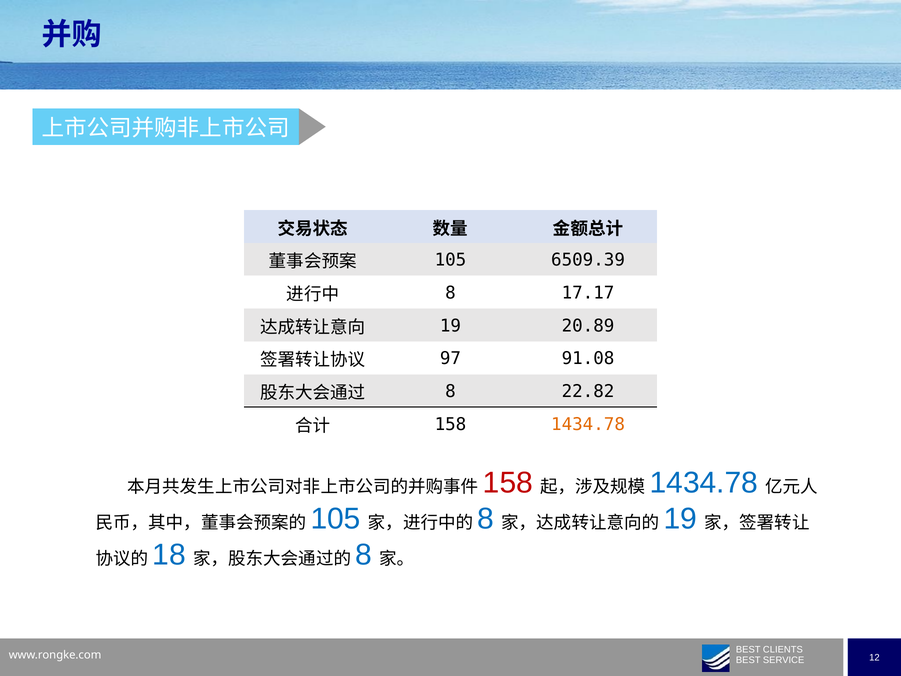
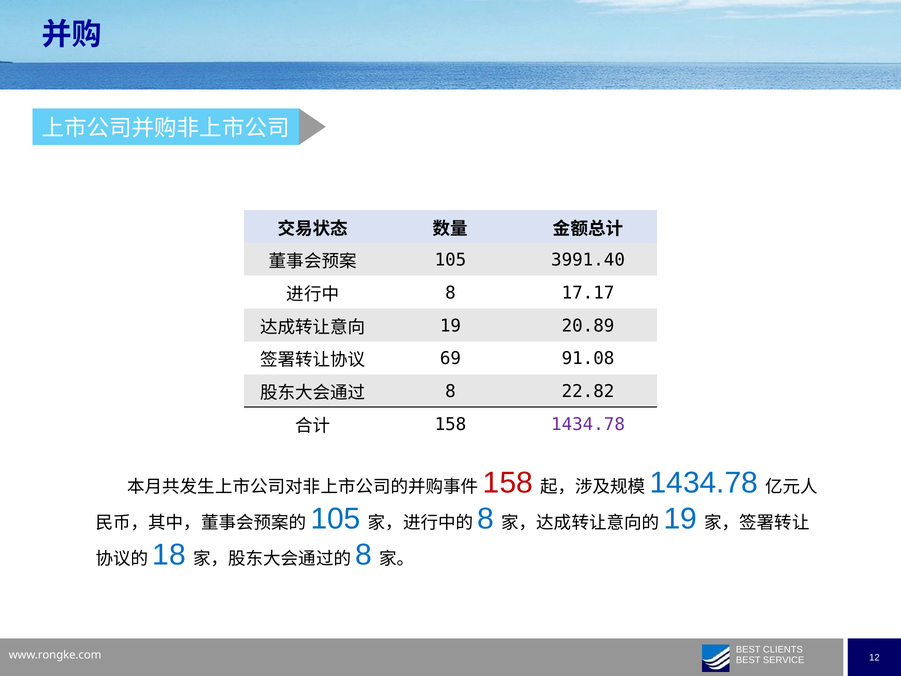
6509.39: 6509.39 -> 3991.40
97: 97 -> 69
1434.78 at (588, 424) colour: orange -> purple
